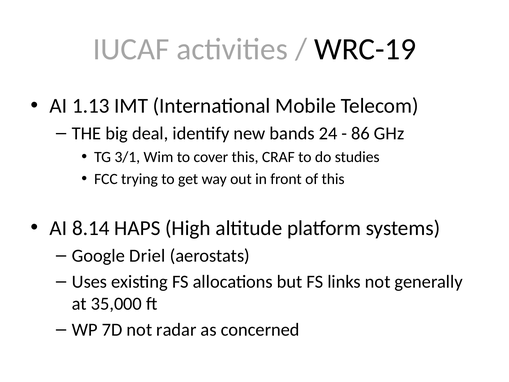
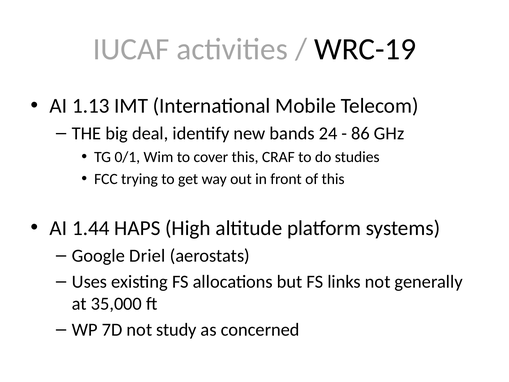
3/1: 3/1 -> 0/1
8.14: 8.14 -> 1.44
radar: radar -> study
